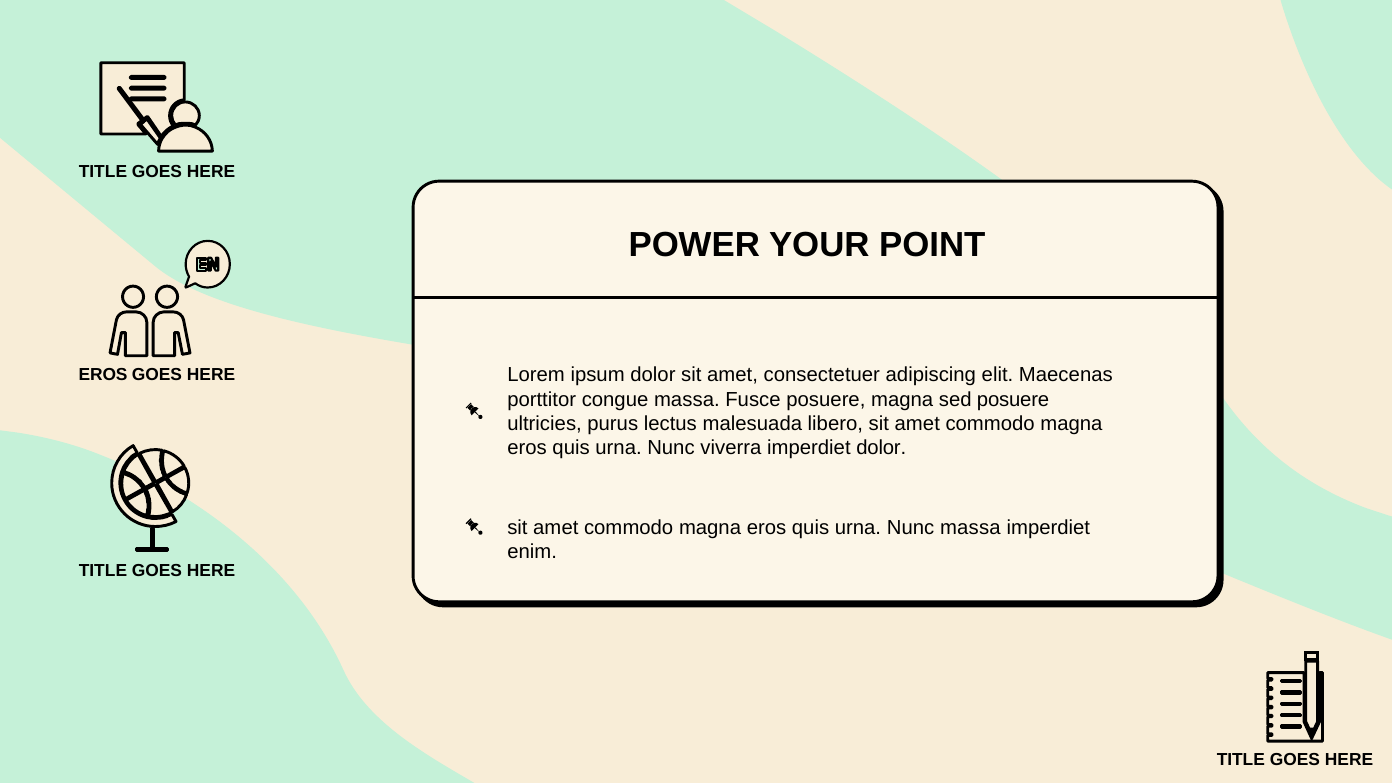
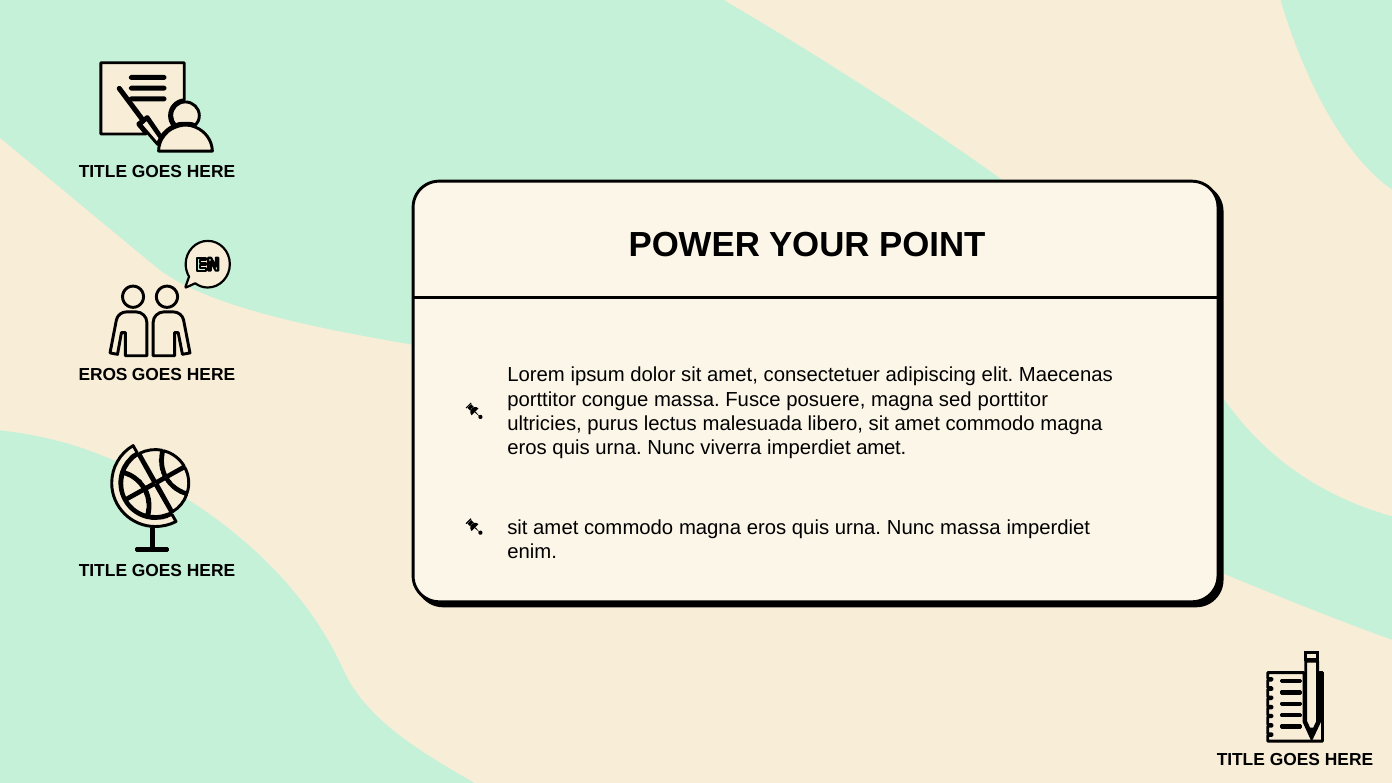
sed posuere: posuere -> porttitor
imperdiet dolor: dolor -> amet
